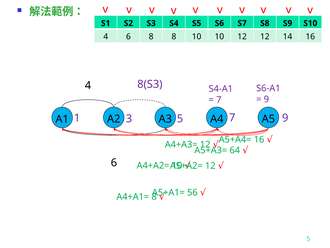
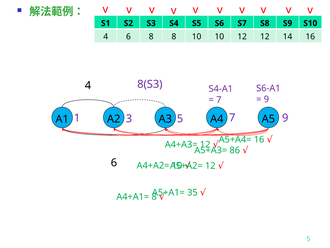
64: 64 -> 86
56: 56 -> 35
